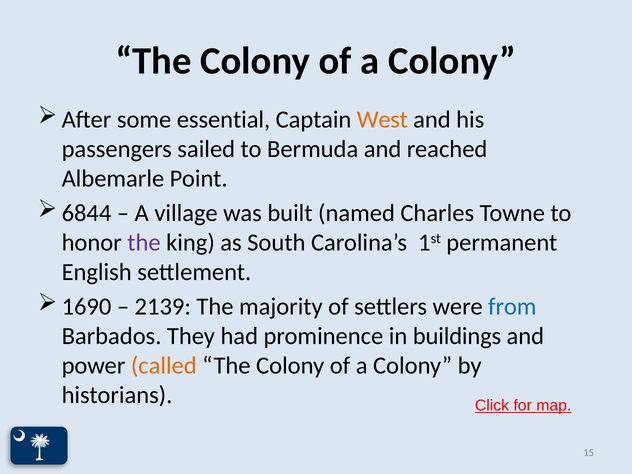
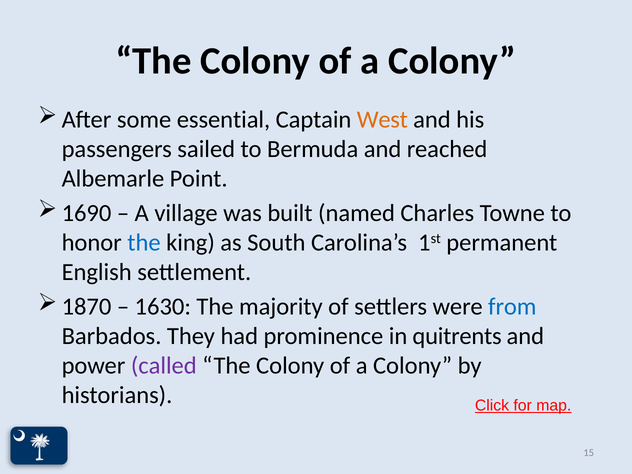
6844: 6844 -> 1690
the at (144, 243) colour: purple -> blue
1690: 1690 -> 1870
2139: 2139 -> 1630
buildings: buildings -> quitrents
called colour: orange -> purple
